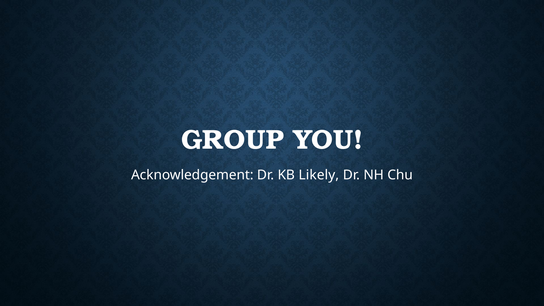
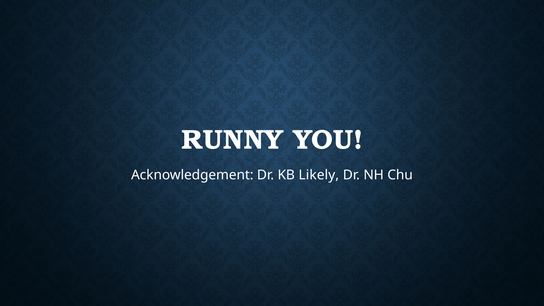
GROUP: GROUP -> RUNNY
